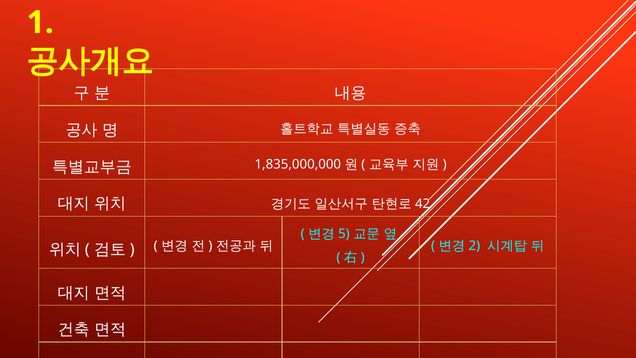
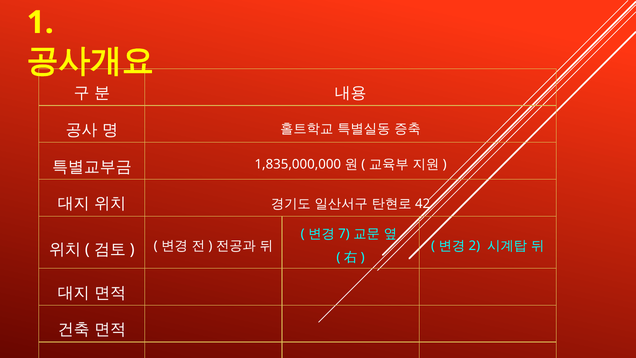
5: 5 -> 7
